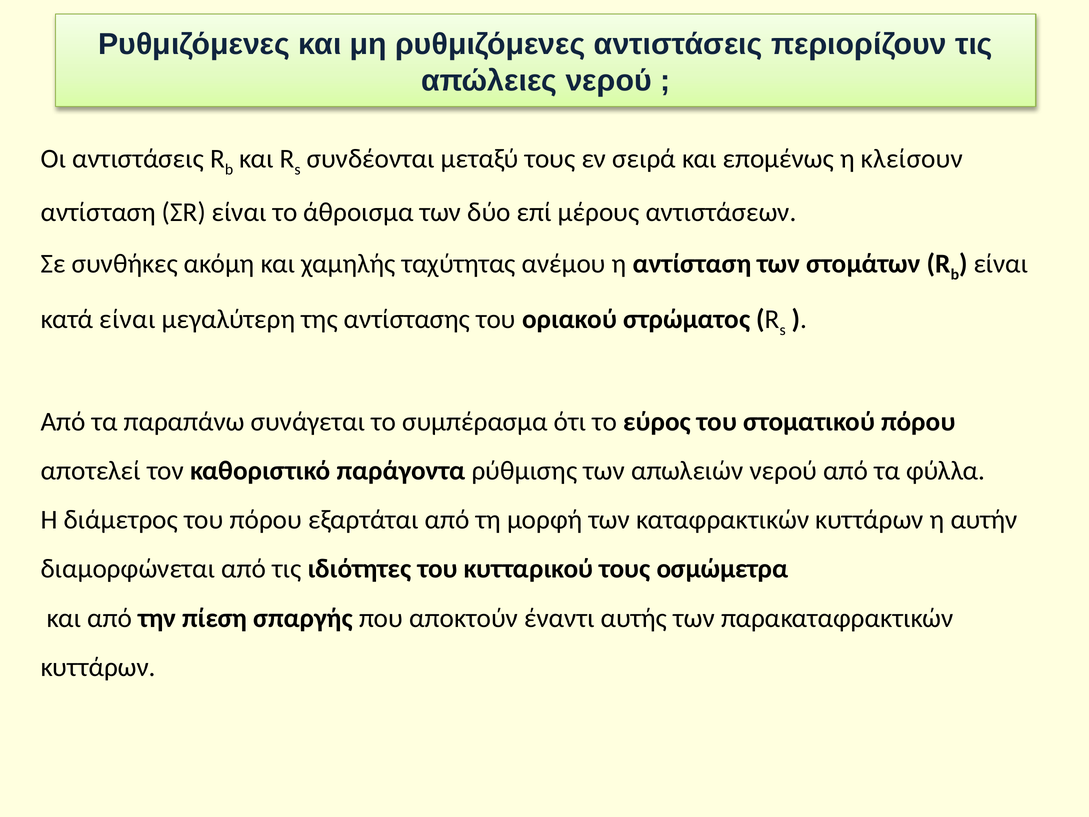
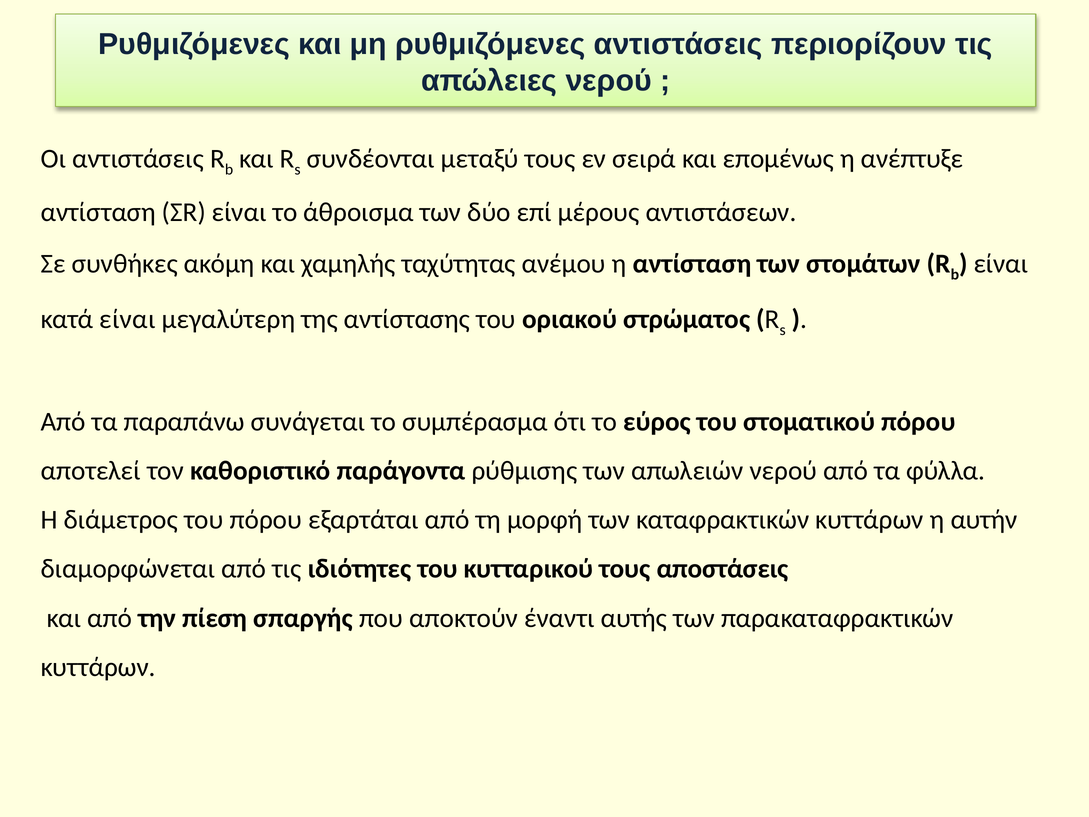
κλείσουν: κλείσουν -> ανέπτυξε
οσμώμετρα: οσμώμετρα -> αποστάσεις
